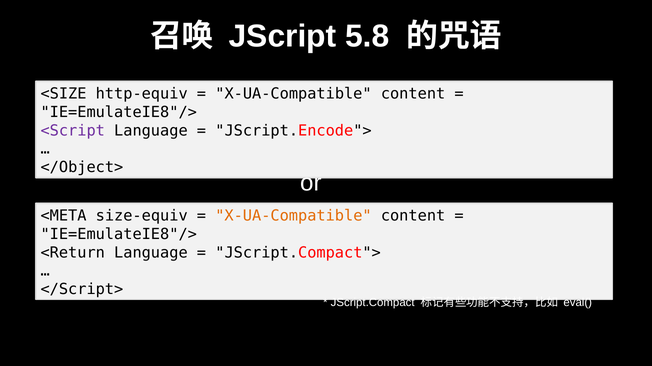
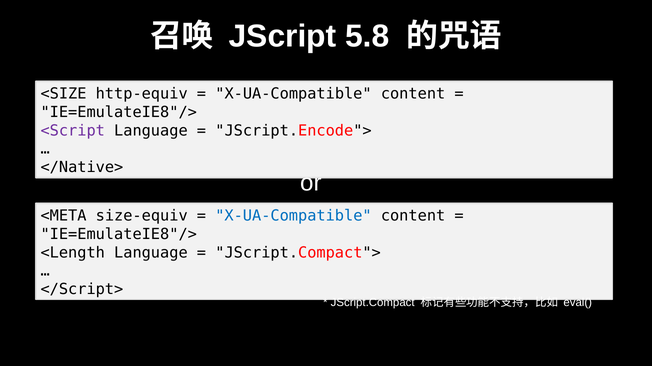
</Object>: </Object> -> </Native>
X-UA-Compatible at (293, 216) colour: orange -> blue
<Return: <Return -> <Length
